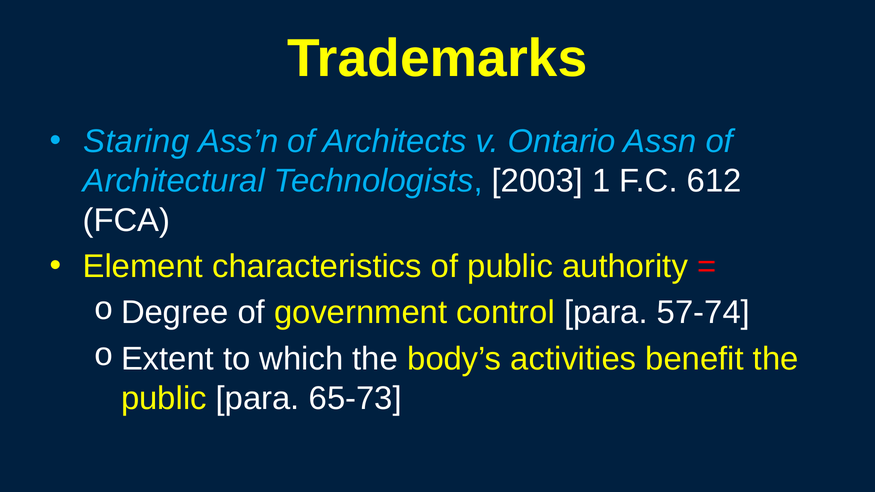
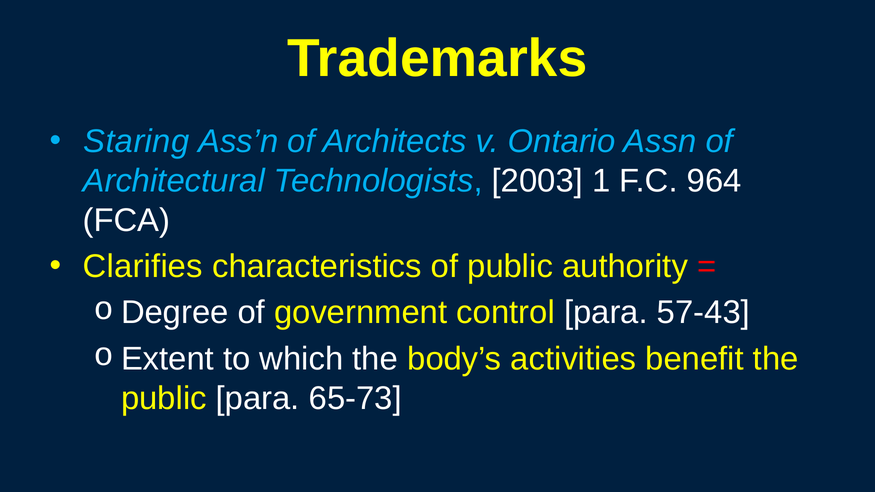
612: 612 -> 964
Element: Element -> Clarifies
57-74: 57-74 -> 57-43
